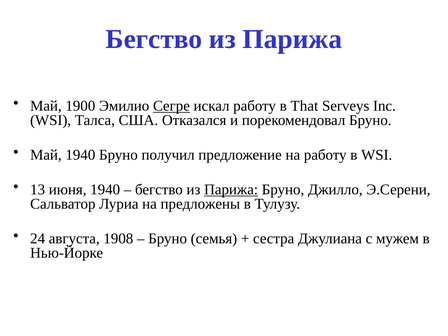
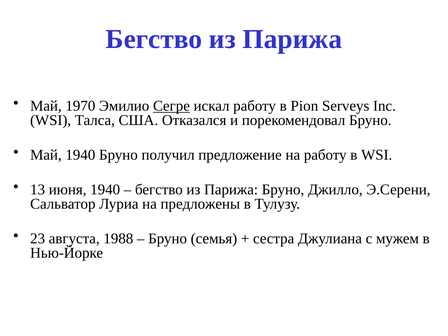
1900: 1900 -> 1970
That: That -> Pion
Парижа at (231, 190) underline: present -> none
24: 24 -> 23
1908: 1908 -> 1988
